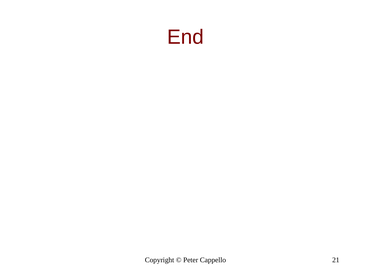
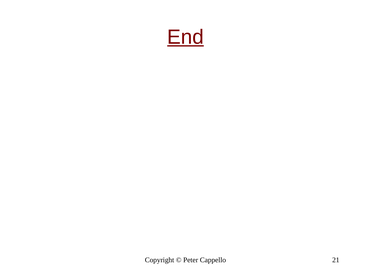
End underline: none -> present
